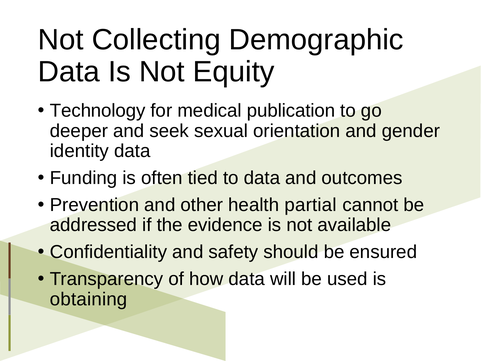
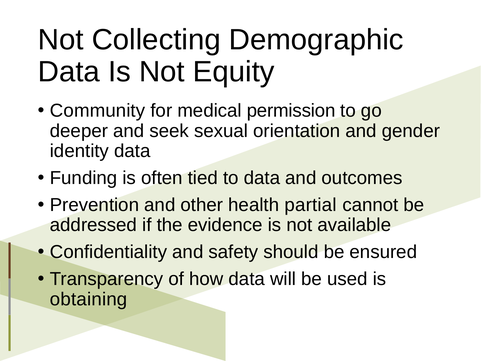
Technology: Technology -> Community
publication: publication -> permission
